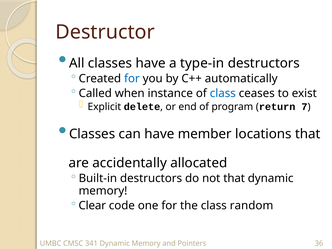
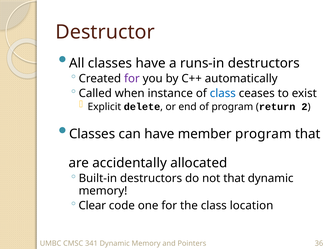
type-in: type-in -> runs-in
for at (132, 79) colour: blue -> purple
7: 7 -> 2
member locations: locations -> program
random: random -> location
